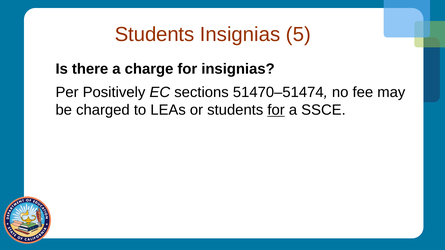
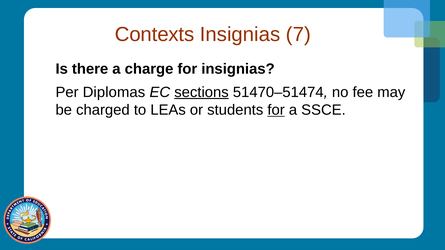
Students at (155, 35): Students -> Contexts
5: 5 -> 7
Positively: Positively -> Diplomas
sections underline: none -> present
